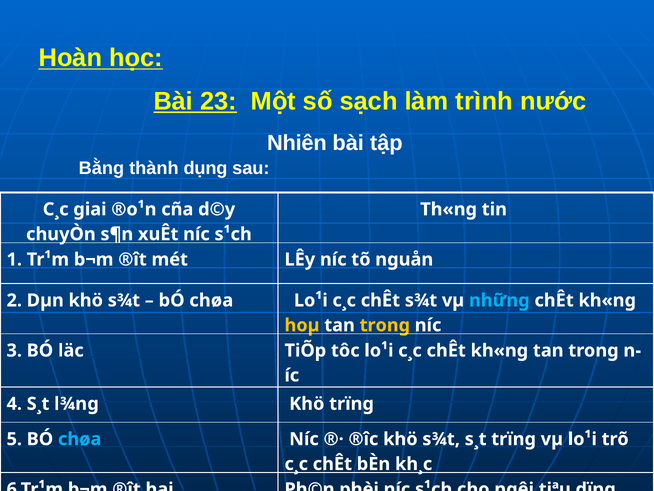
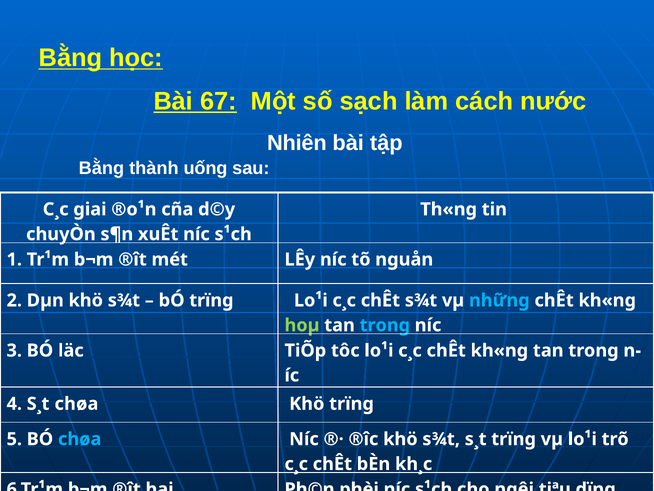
Hoàn at (70, 58): Hoàn -> Bằng
23: 23 -> 67
trình: trình -> cách
dụng: dụng -> uống
chøa at (211, 300): chøa -> trïng
hoµ colour: yellow -> light green
trong at (385, 325) colour: yellow -> light blue
S¸t l¾ng: l¾ng -> chøa
